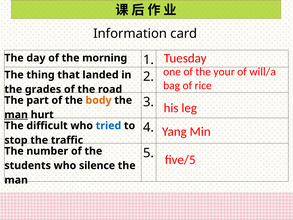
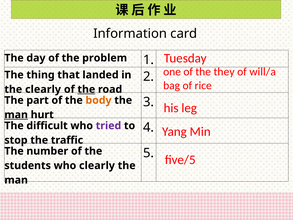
morning: morning -> problem
your: your -> they
the grades: grades -> clearly
the at (86, 89) underline: none -> present
tried colour: blue -> purple
who silence: silence -> clearly
